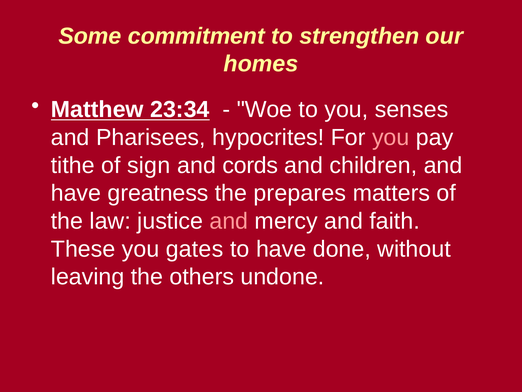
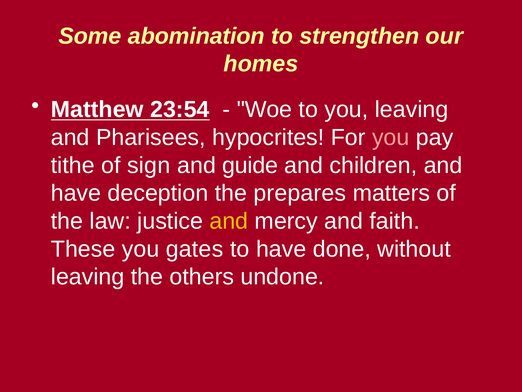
commitment: commitment -> abomination
23:34: 23:34 -> 23:54
you senses: senses -> leaving
cords: cords -> guide
greatness: greatness -> deception
and at (229, 221) colour: pink -> yellow
